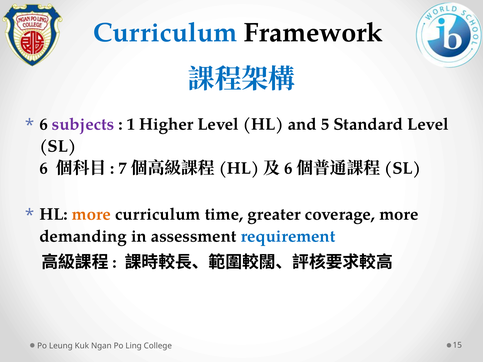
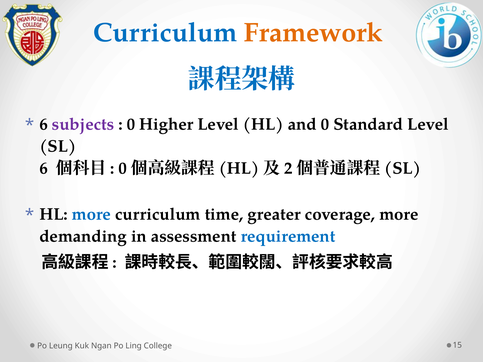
Framework colour: black -> orange
1 at (131, 124): 1 -> 0
and 5: 5 -> 0
7 at (123, 169): 7 -> 0
6 at (288, 169): 6 -> 2
more at (91, 214) colour: orange -> blue
